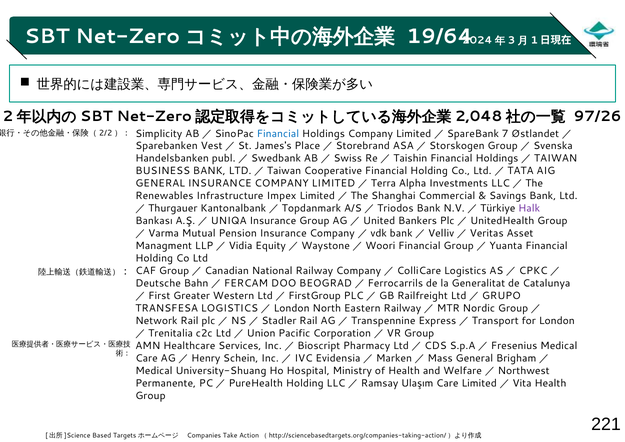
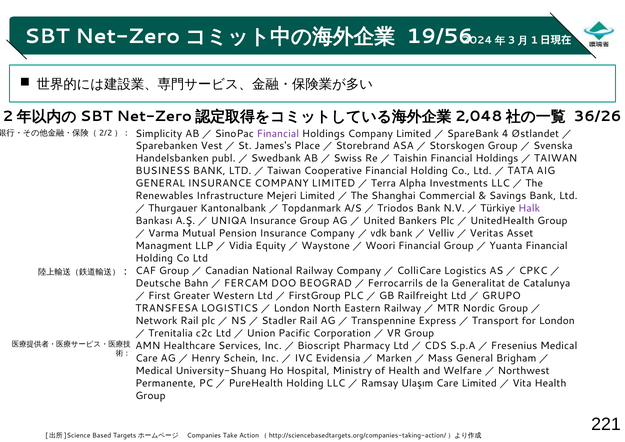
19/64: 19/64 -> 19/56
97/26: 97/26 -> 36/26
Financial at (278, 134) colour: blue -> purple
7: 7 -> 4
Impex: Impex -> Mejeri
